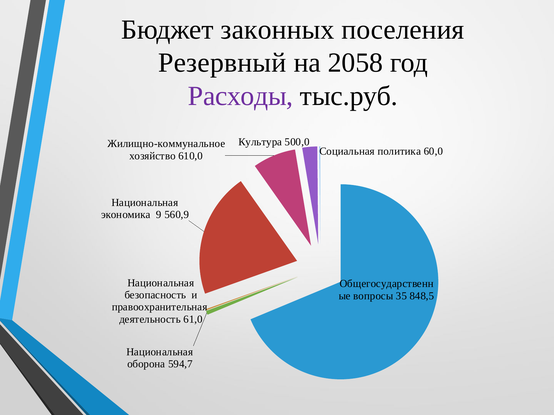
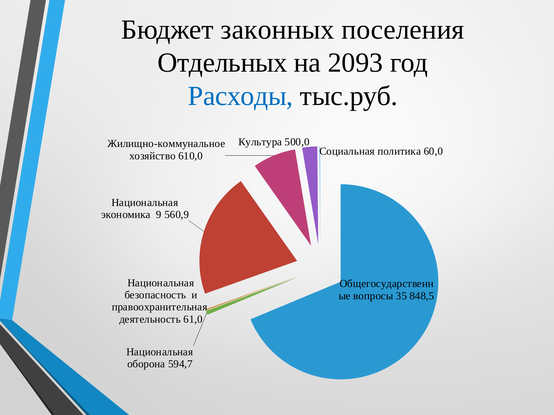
Резервный: Резервный -> Отдельных
2058: 2058 -> 2093
Расходы colour: purple -> blue
